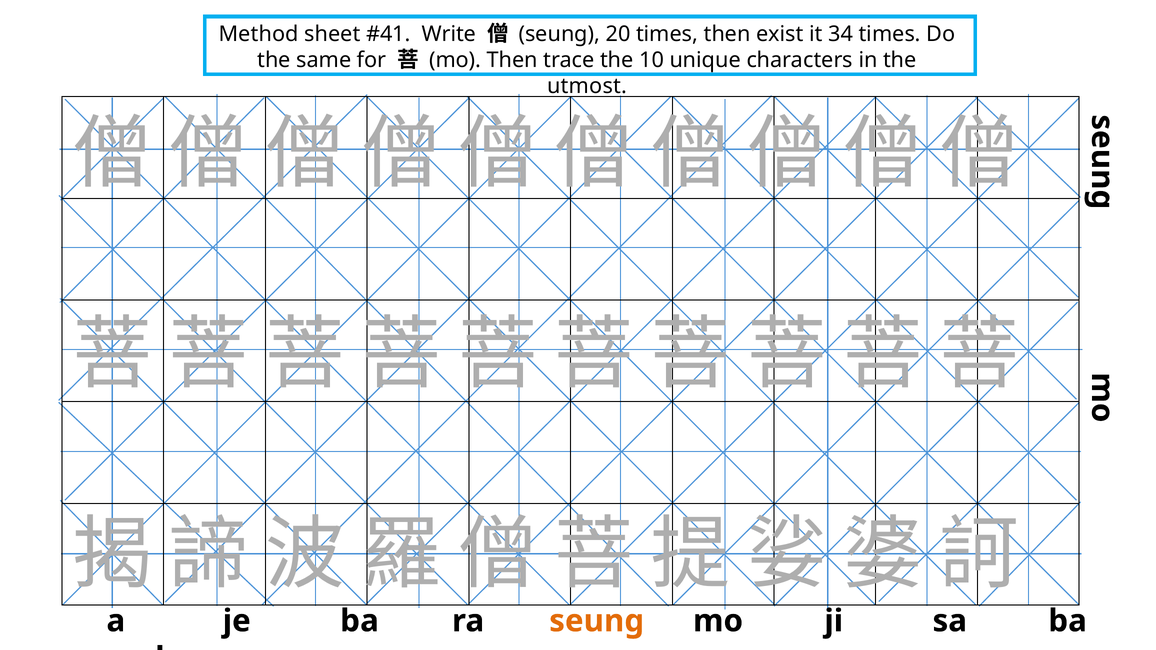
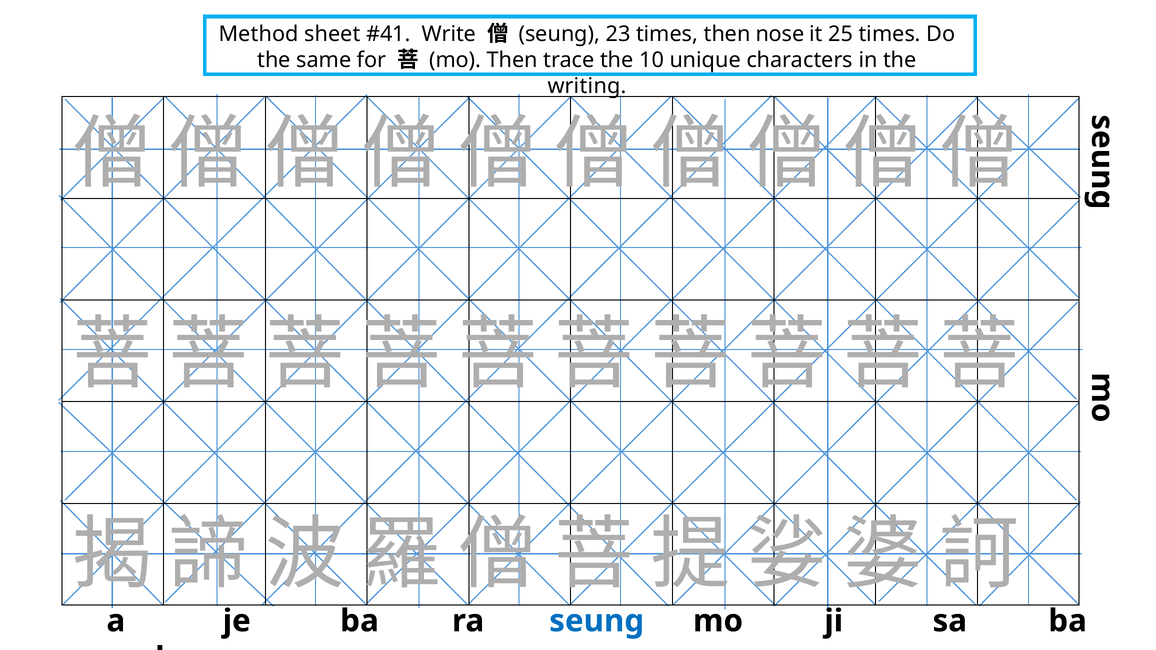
20: 20 -> 23
exist: exist -> nose
34: 34 -> 25
utmost: utmost -> writing
seung at (597, 621) colour: orange -> blue
